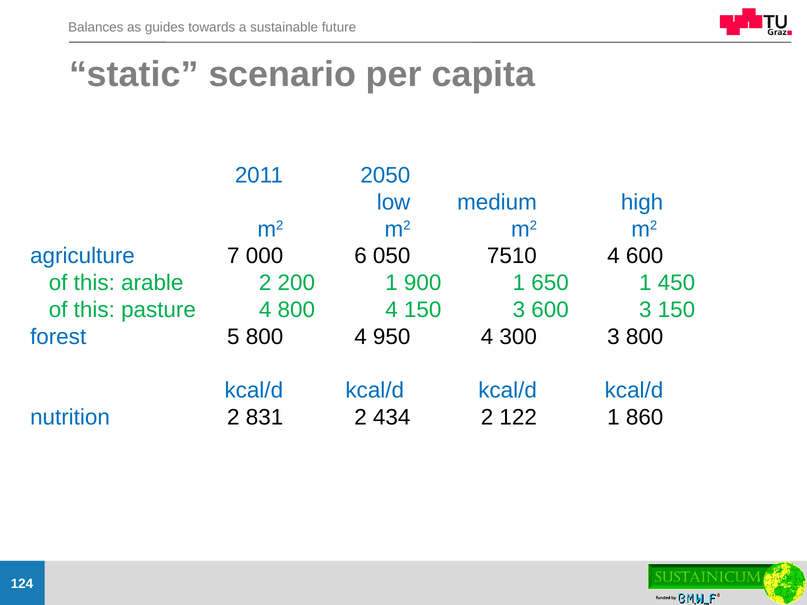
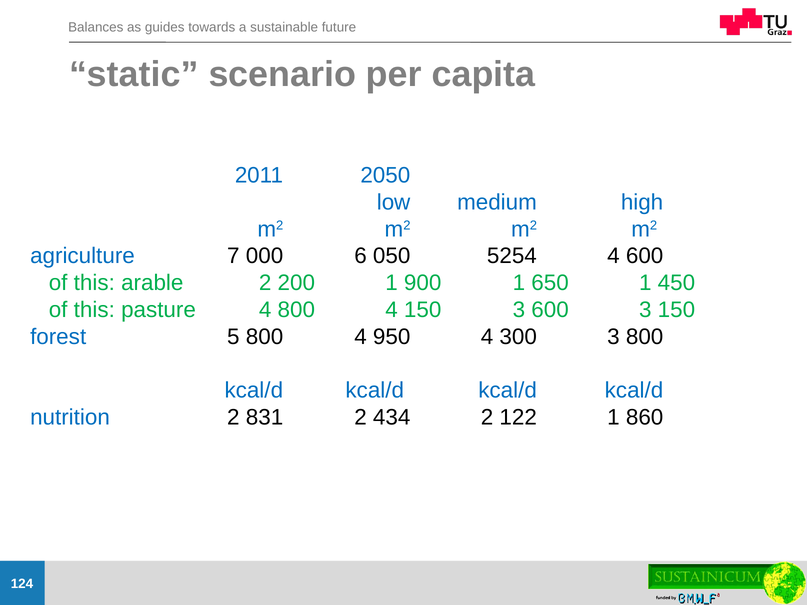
7510: 7510 -> 5254
